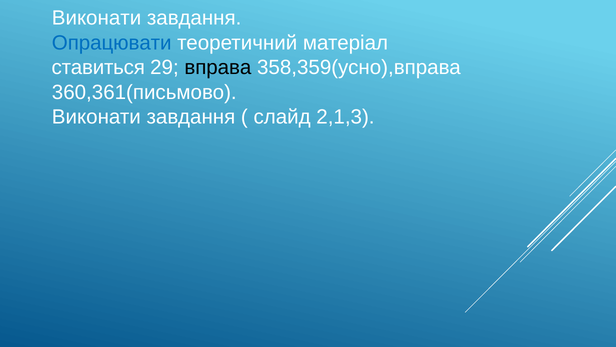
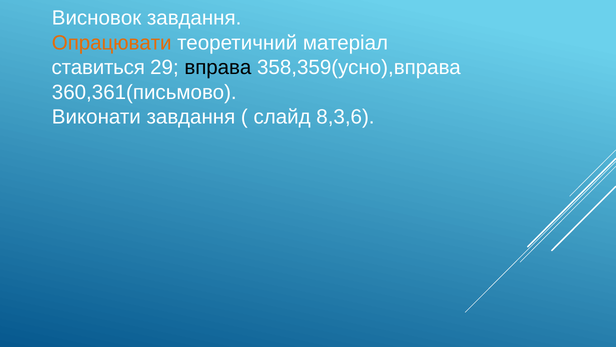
Виконати at (97, 18): Виконати -> Висновок
Опрацювати colour: blue -> orange
2,1,3: 2,1,3 -> 8,3,6
